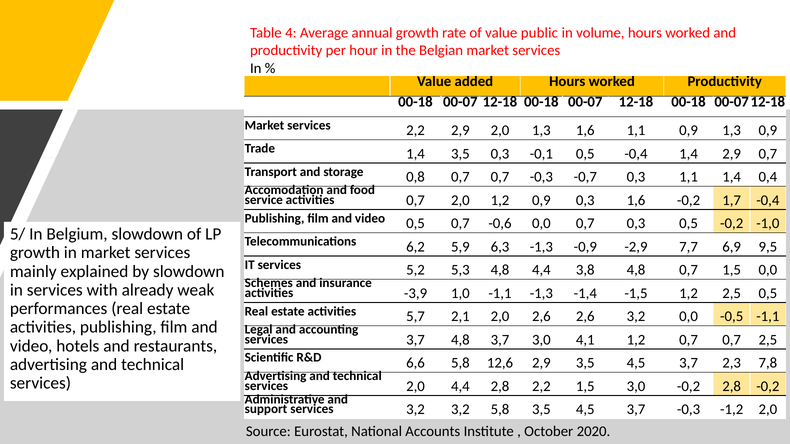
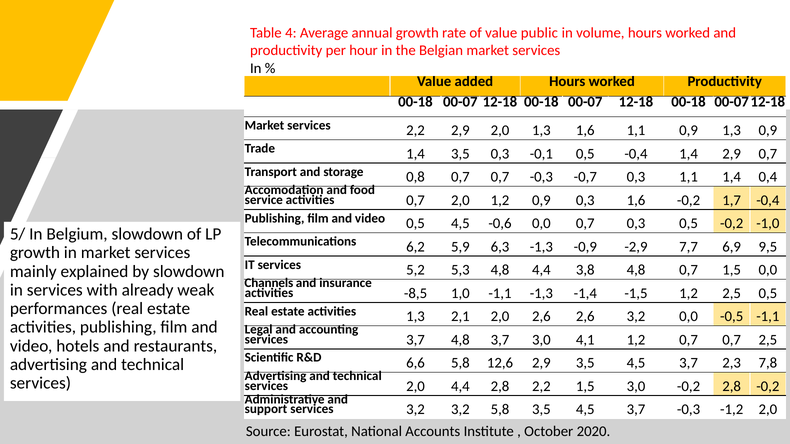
0,5 0,7: 0,7 -> 4,5
Schemes: Schemes -> Channels
-3,9: -3,9 -> -8,5
activities 5,7: 5,7 -> 1,3
